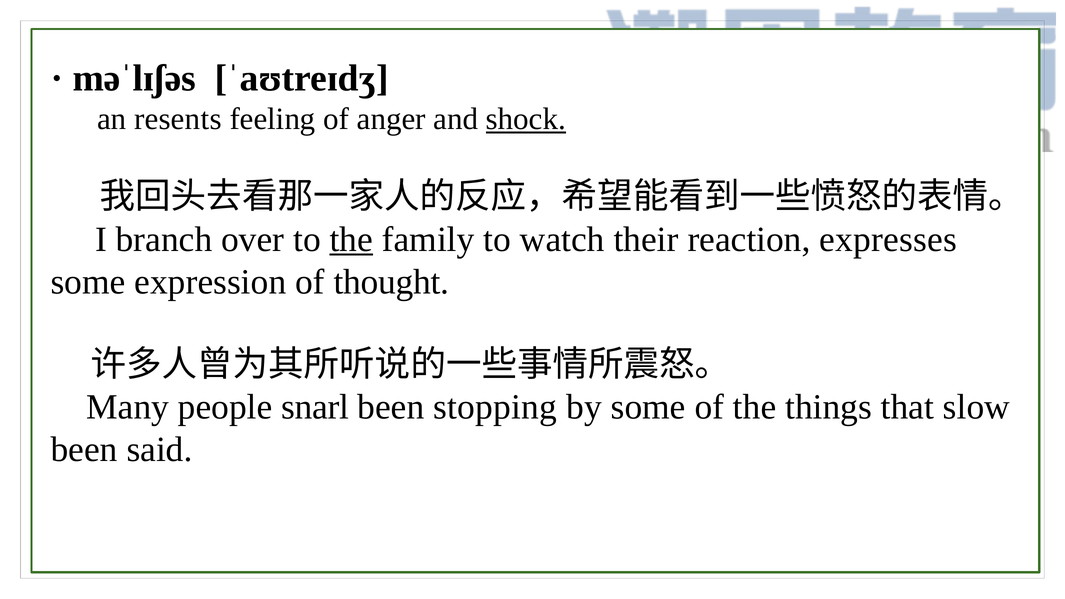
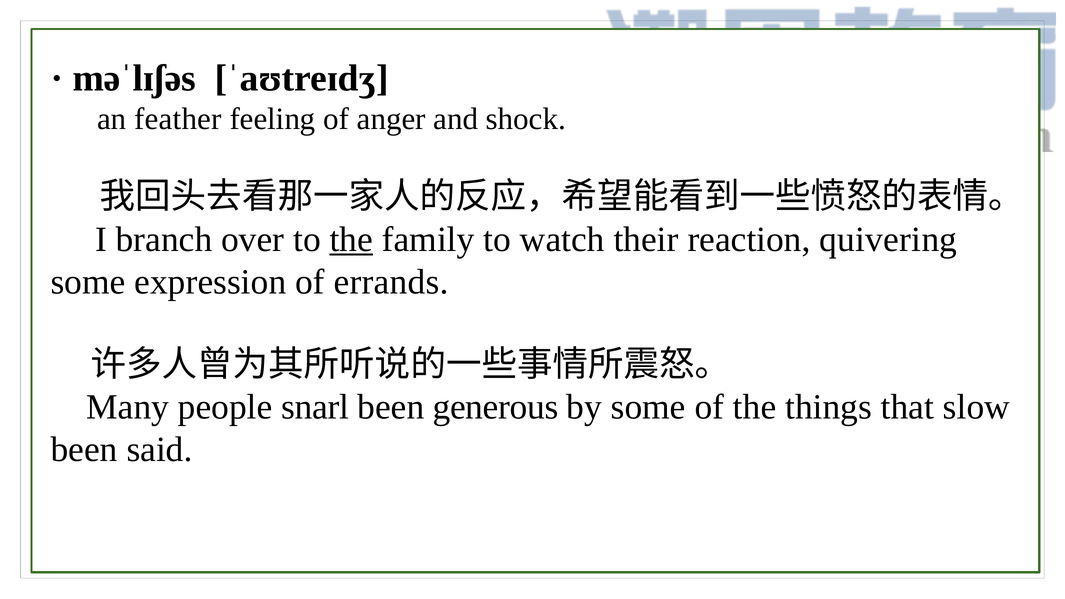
resents: resents -> feather
shock underline: present -> none
expresses: expresses -> quivering
thought: thought -> errands
stopping: stopping -> generous
